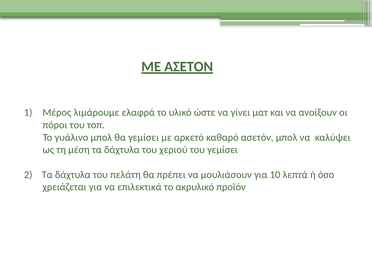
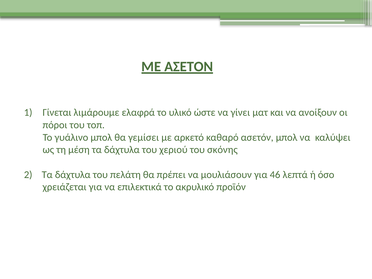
Μέρος: Μέρος -> Γίνεται
του γεμίσει: γεμίσει -> σκόνης
10: 10 -> 46
